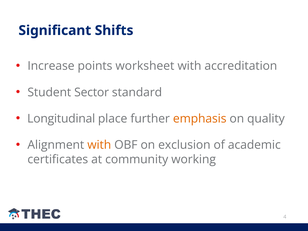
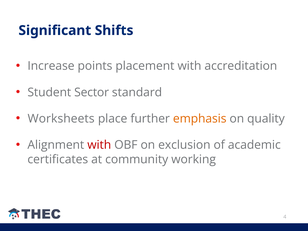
worksheet: worksheet -> placement
Longitudinal: Longitudinal -> Worksheets
with at (99, 145) colour: orange -> red
